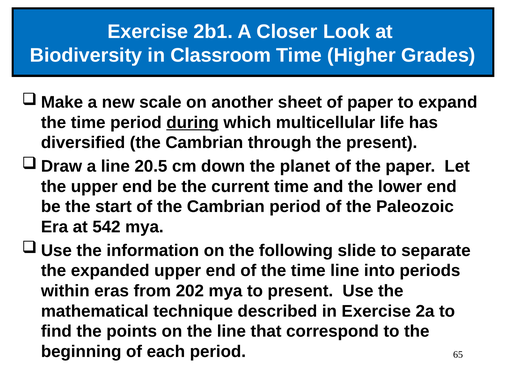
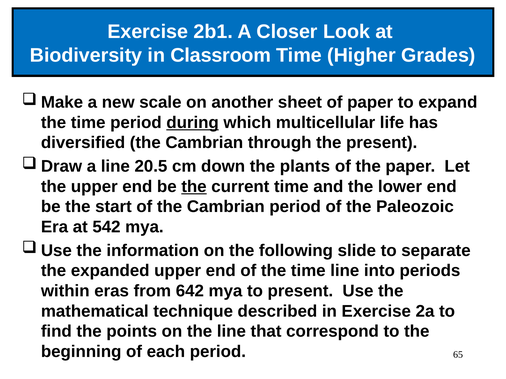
planet: planet -> plants
the at (194, 187) underline: none -> present
202: 202 -> 642
